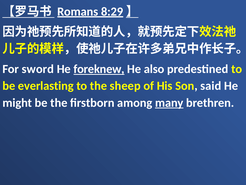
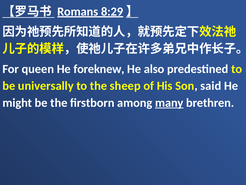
sword: sword -> queen
foreknew underline: present -> none
everlasting: everlasting -> universally
